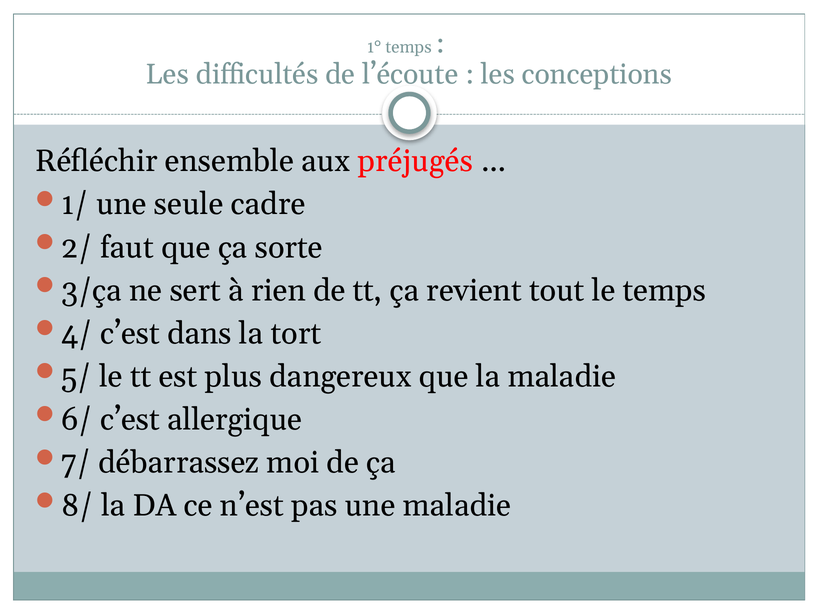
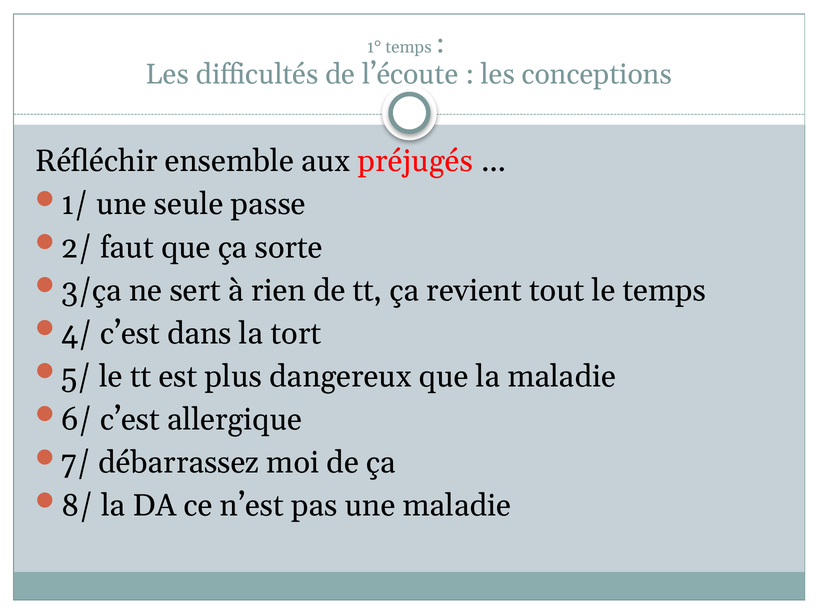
cadre: cadre -> passe
